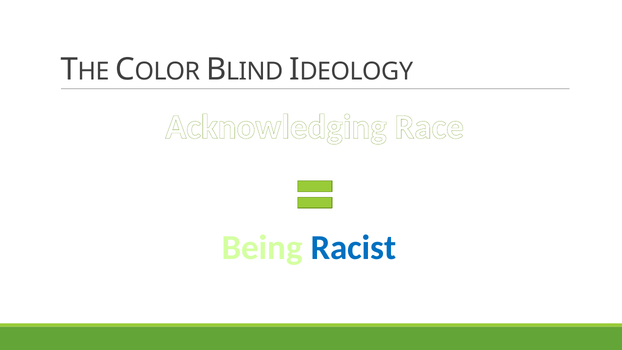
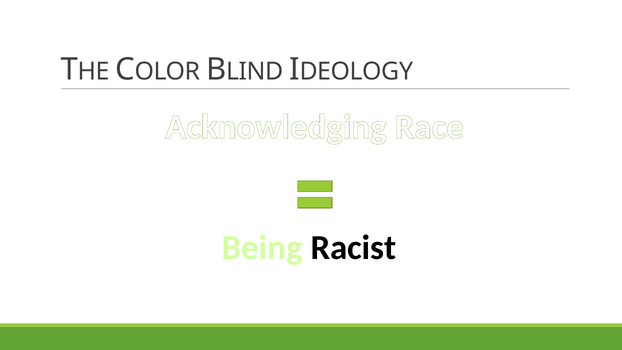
Racist colour: blue -> black
